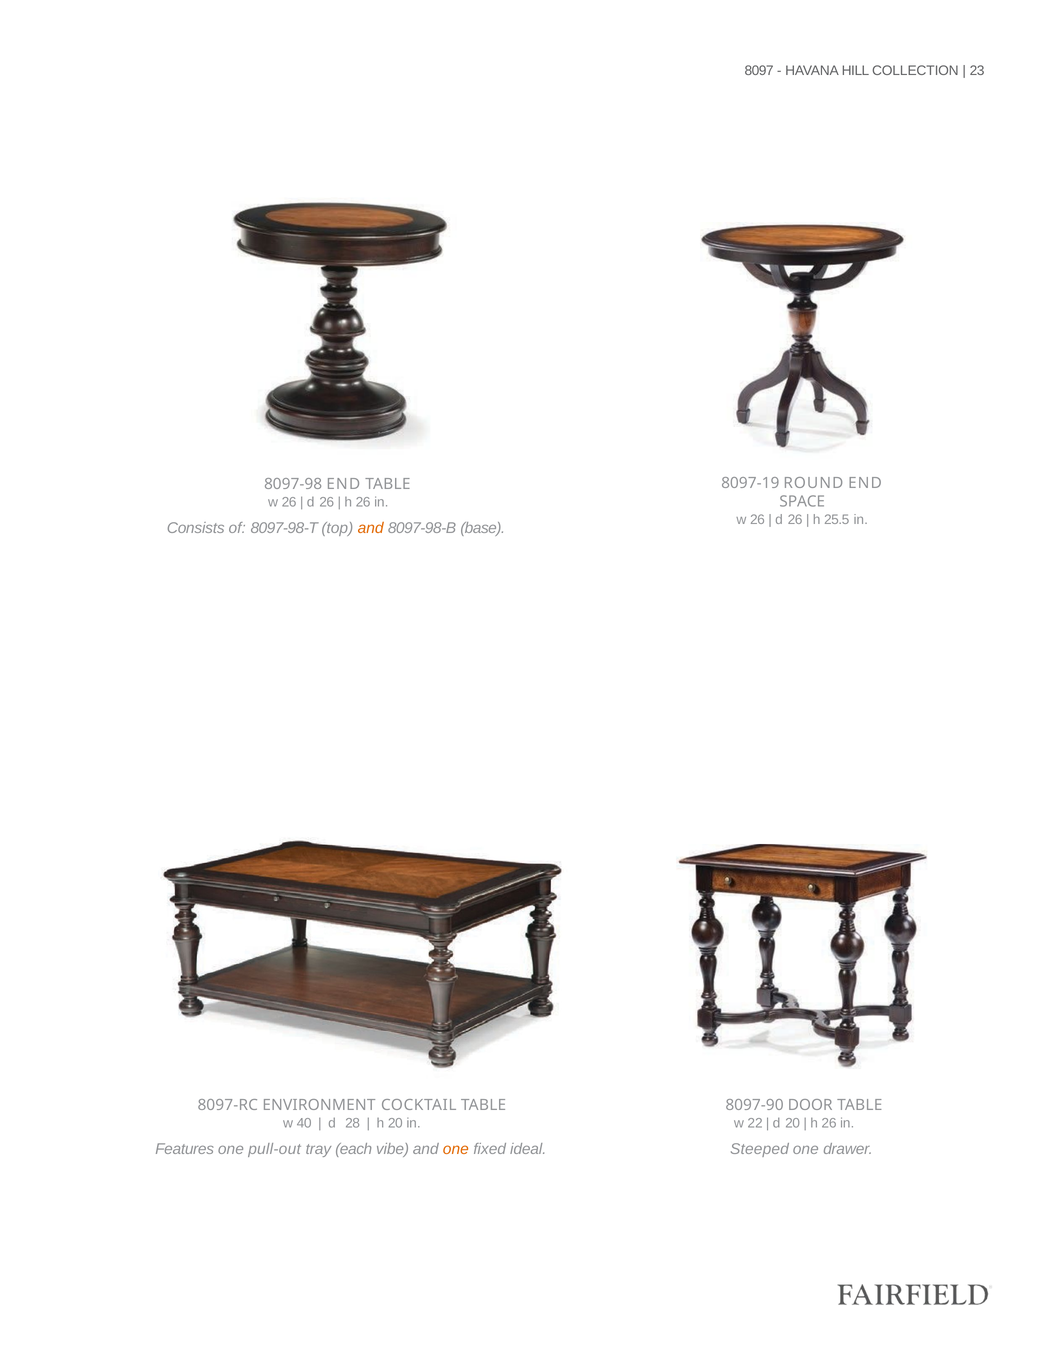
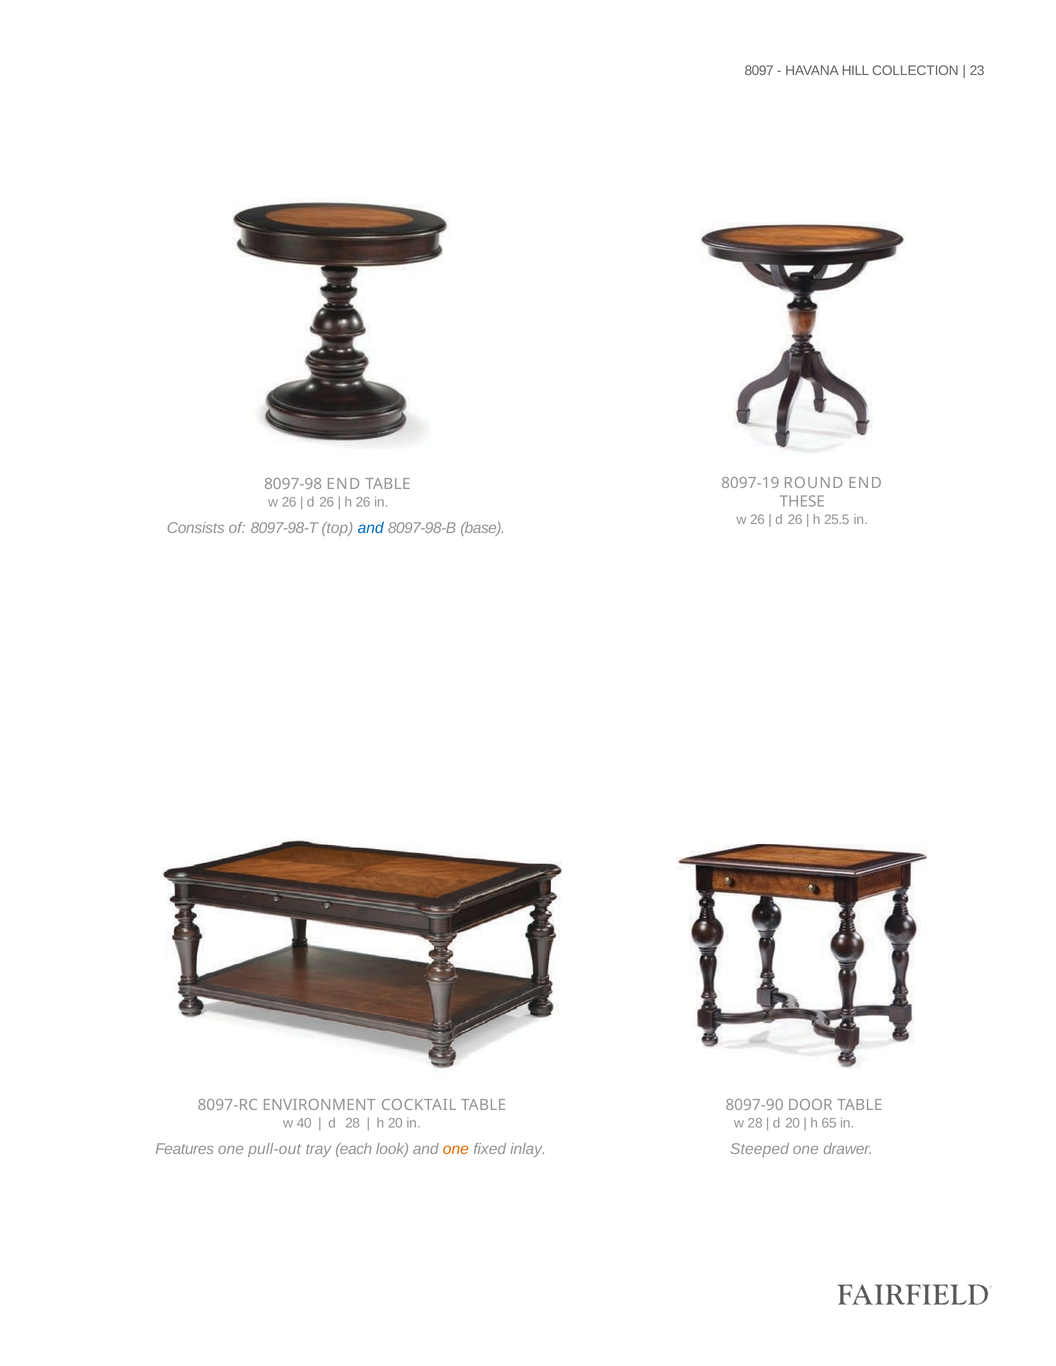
SPACE: SPACE -> THESE
and at (371, 528) colour: orange -> blue
w 22: 22 -> 28
26 at (829, 1123): 26 -> 65
vibe: vibe -> look
ideal: ideal -> inlay
